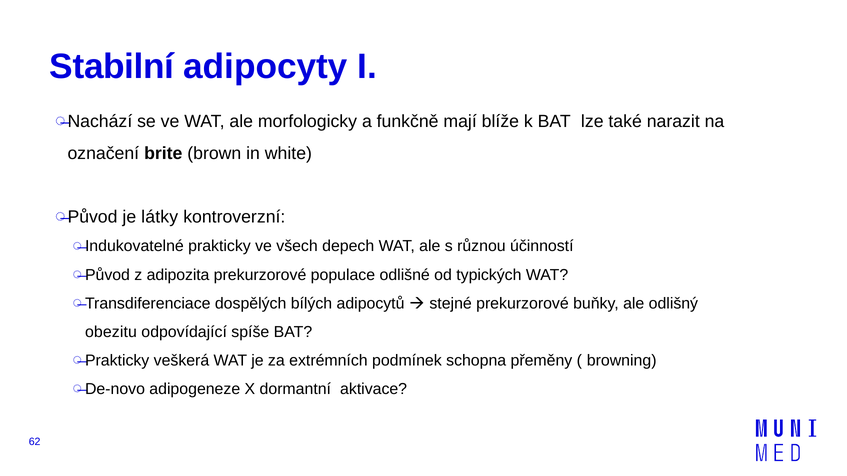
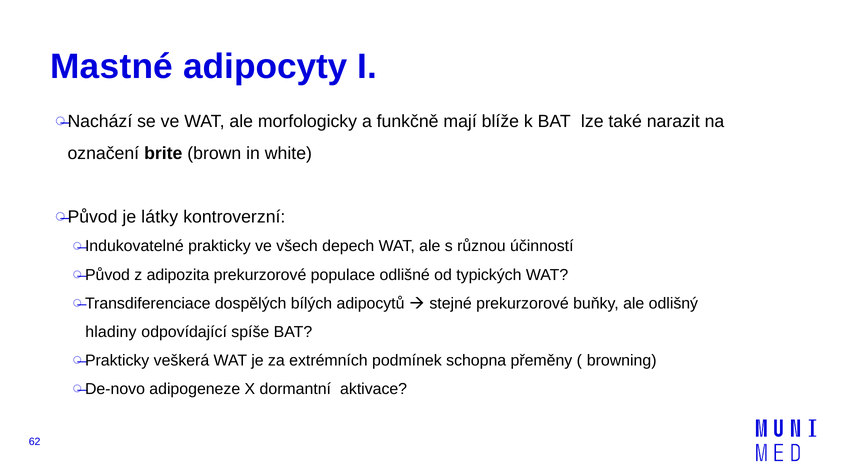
Stabilní: Stabilní -> Mastné
obezitu: obezitu -> hladiny
